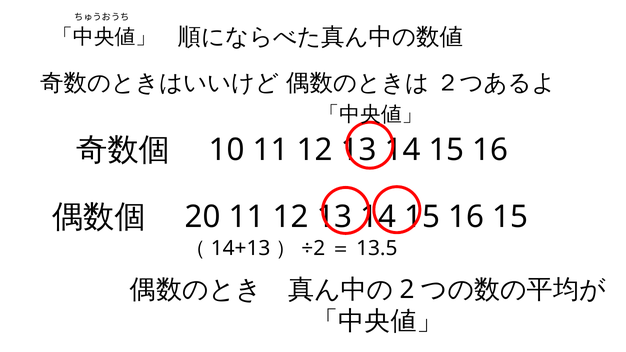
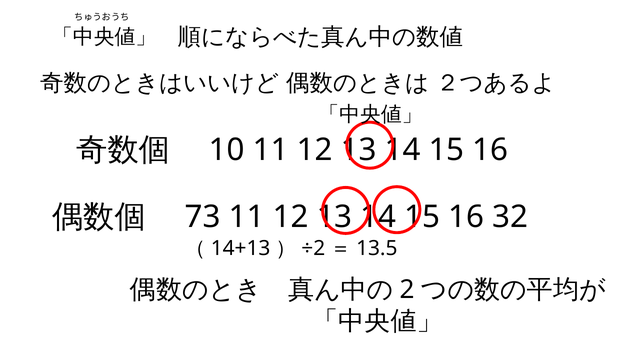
20: 20 -> 73
16 15: 15 -> 32
